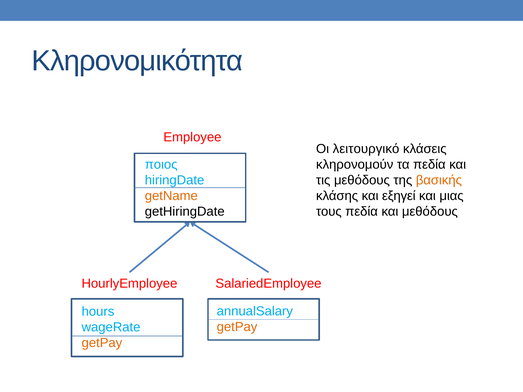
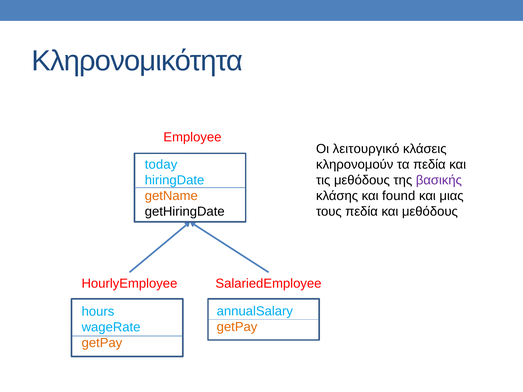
ποιος: ποιος -> today
βασικής colour: orange -> purple
εξηγεί: εξηγεί -> found
